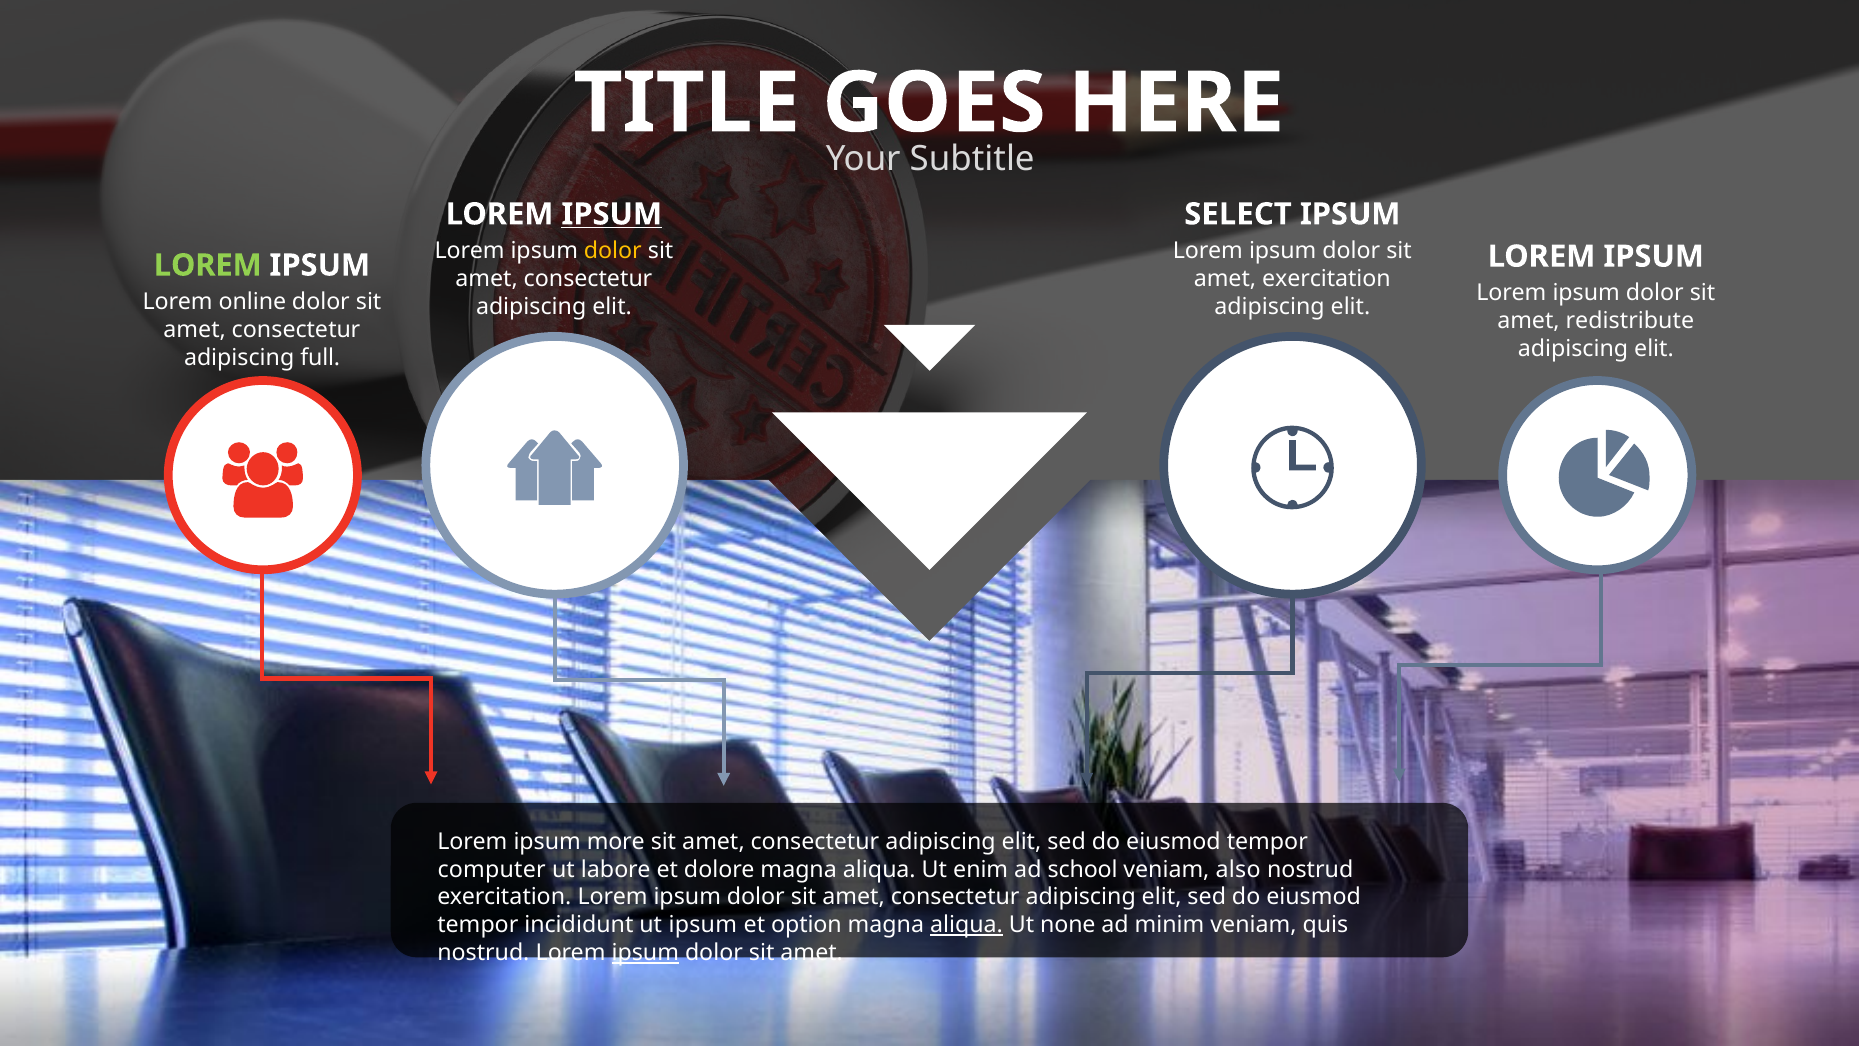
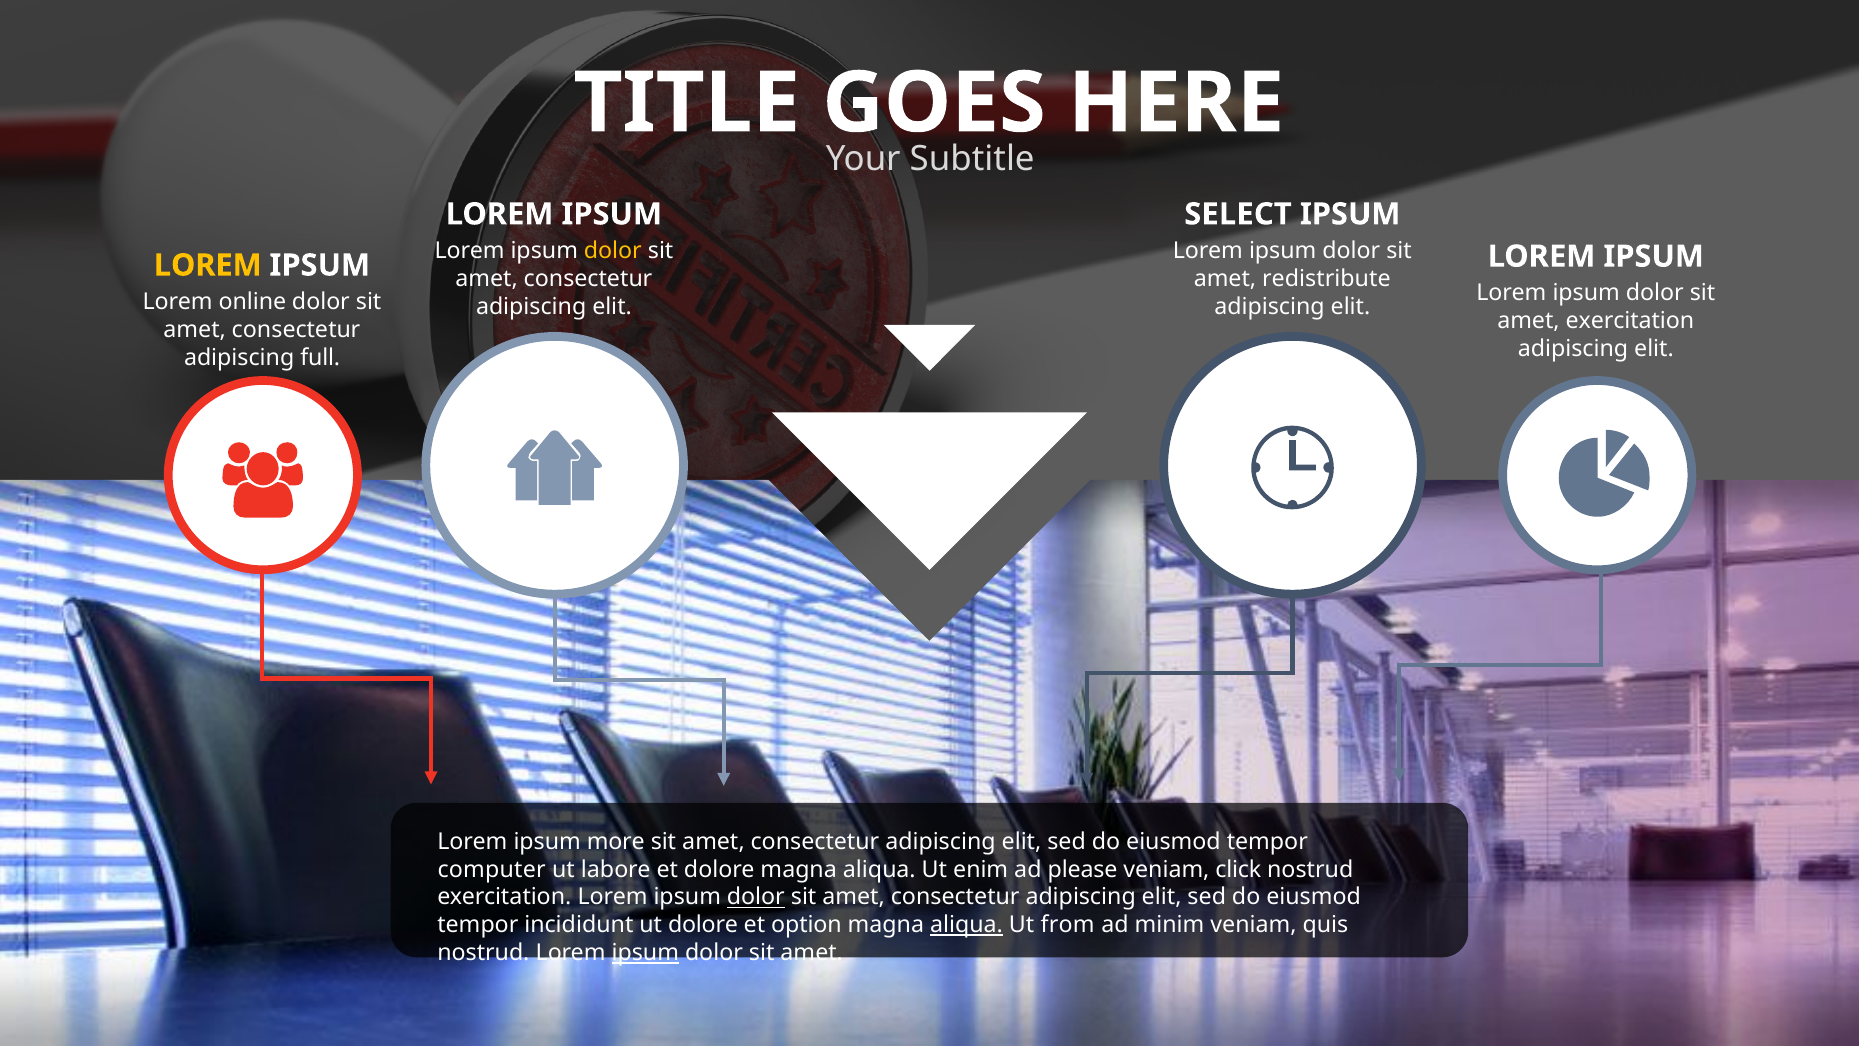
IPSUM at (612, 214) underline: present -> none
LOREM at (208, 265) colour: light green -> yellow
amet exercitation: exercitation -> redistribute
amet redistribute: redistribute -> exercitation
school: school -> please
also: also -> click
dolor at (756, 897) underline: none -> present
ut ipsum: ipsum -> dolore
none: none -> from
